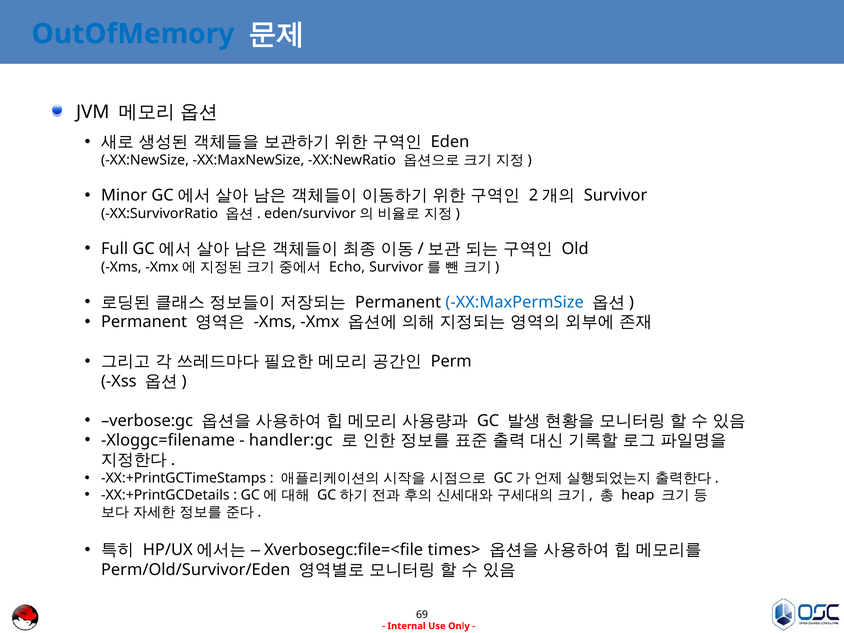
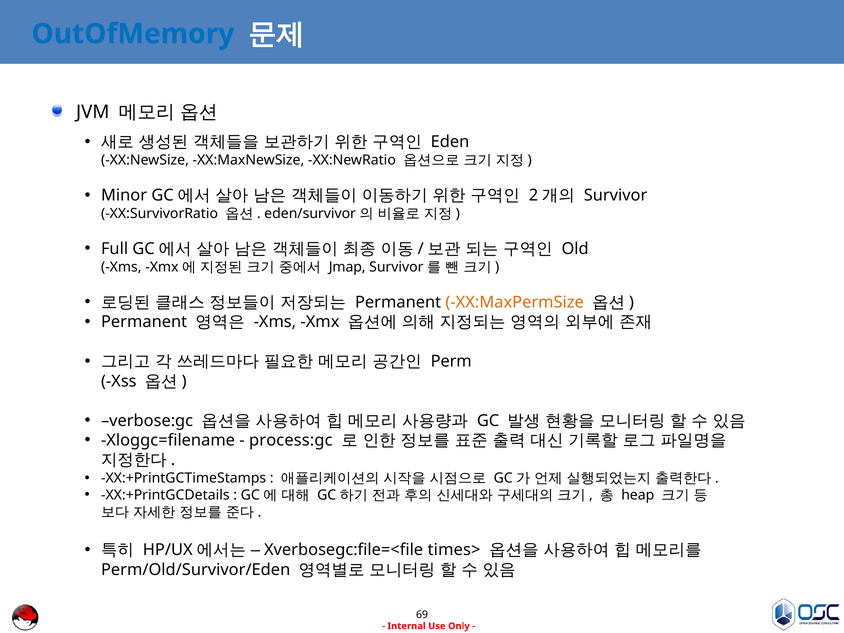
Echo: Echo -> Jmap
XX:MaxPermSize colour: blue -> orange
handler:gc: handler:gc -> process:gc
